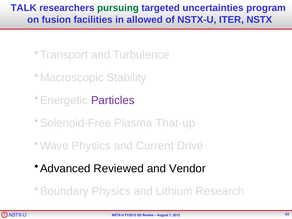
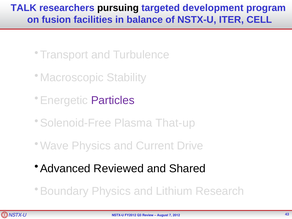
pursuing colour: green -> black
uncertainties: uncertainties -> development
allowed: allowed -> balance
NSTX: NSTX -> CELL
Vendor: Vendor -> Shared
